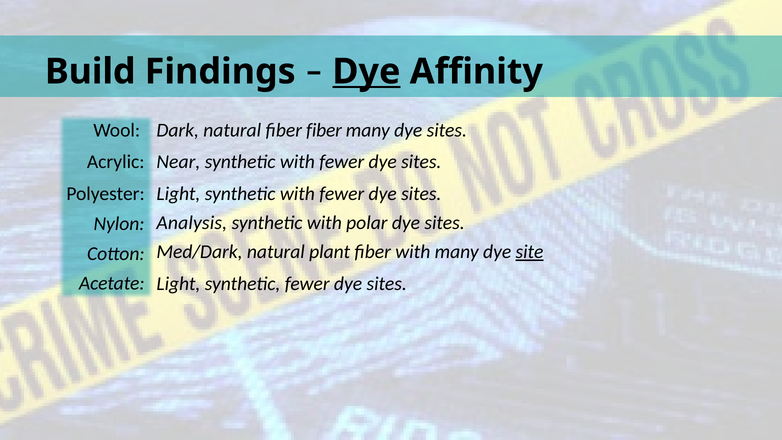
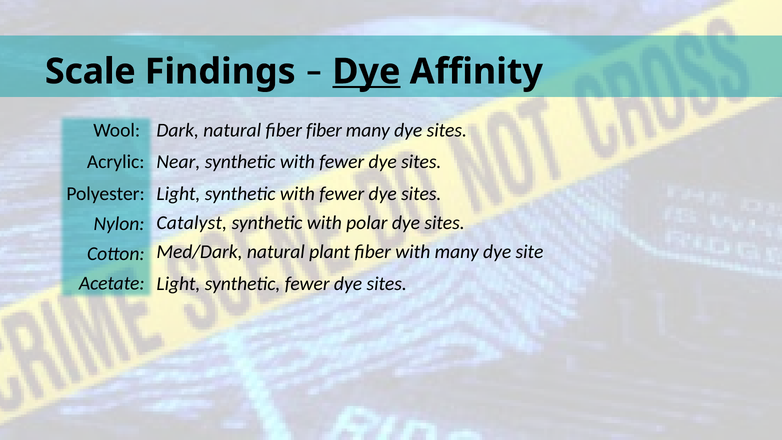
Build: Build -> Scale
Analysis: Analysis -> Catalyst
site underline: present -> none
